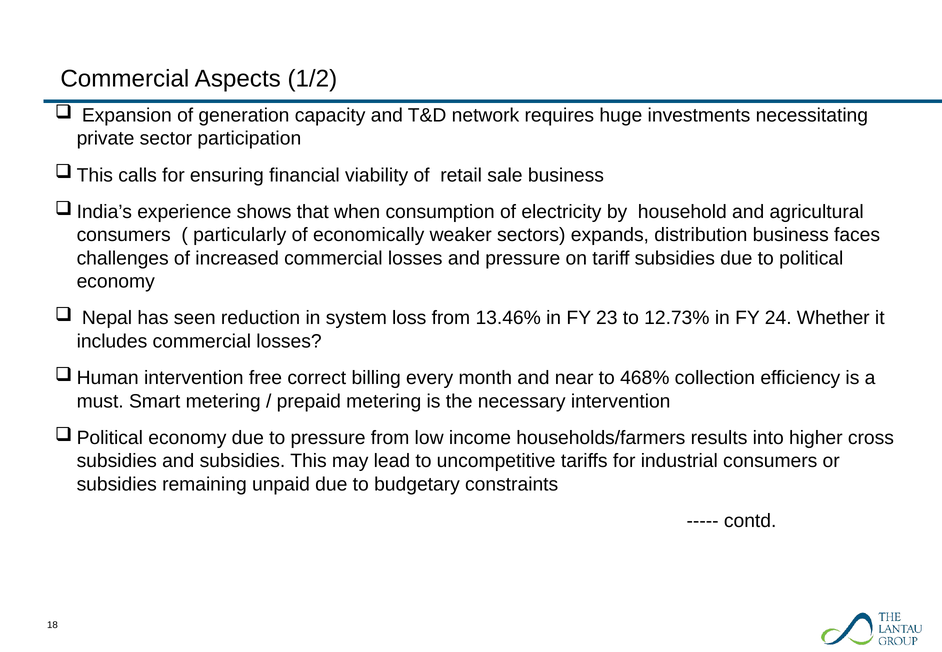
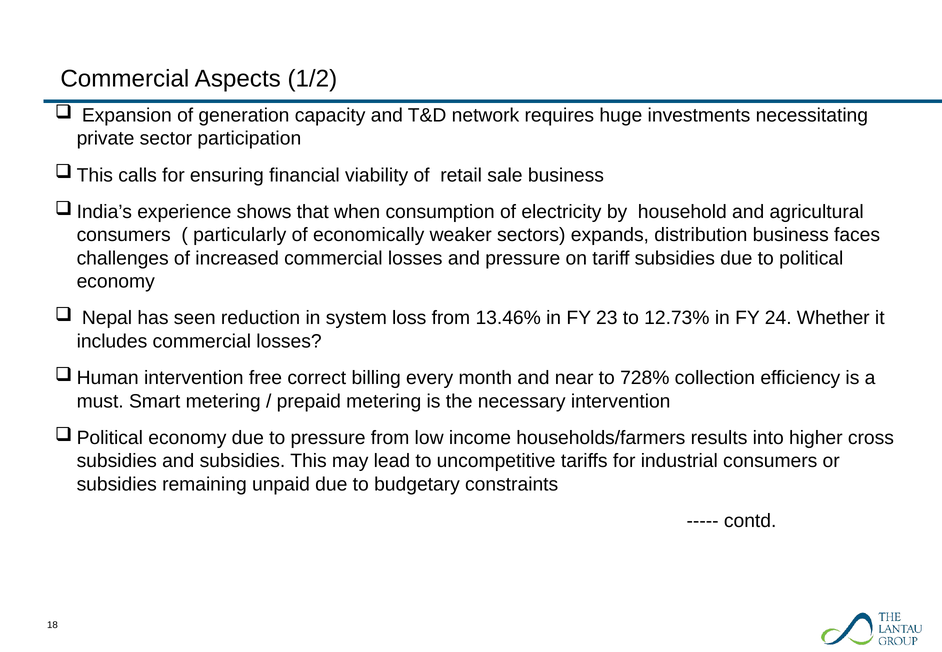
468%: 468% -> 728%
